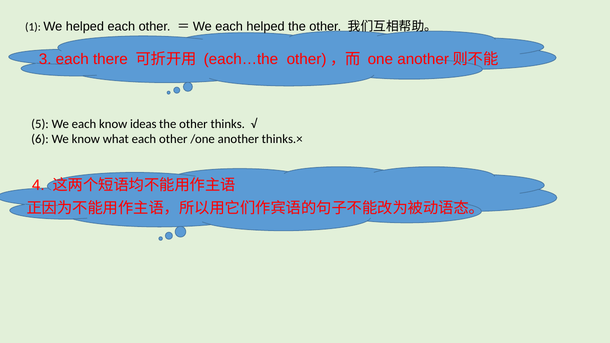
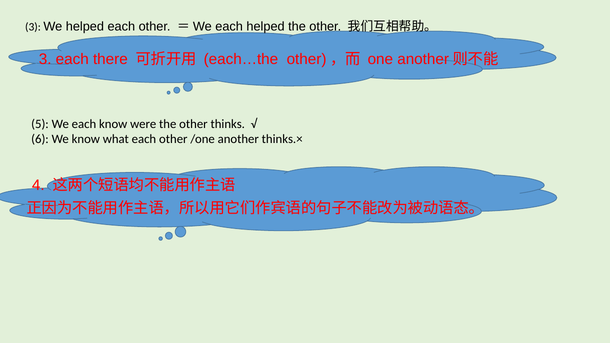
1 at (33, 27): 1 -> 3
ideas: ideas -> were
